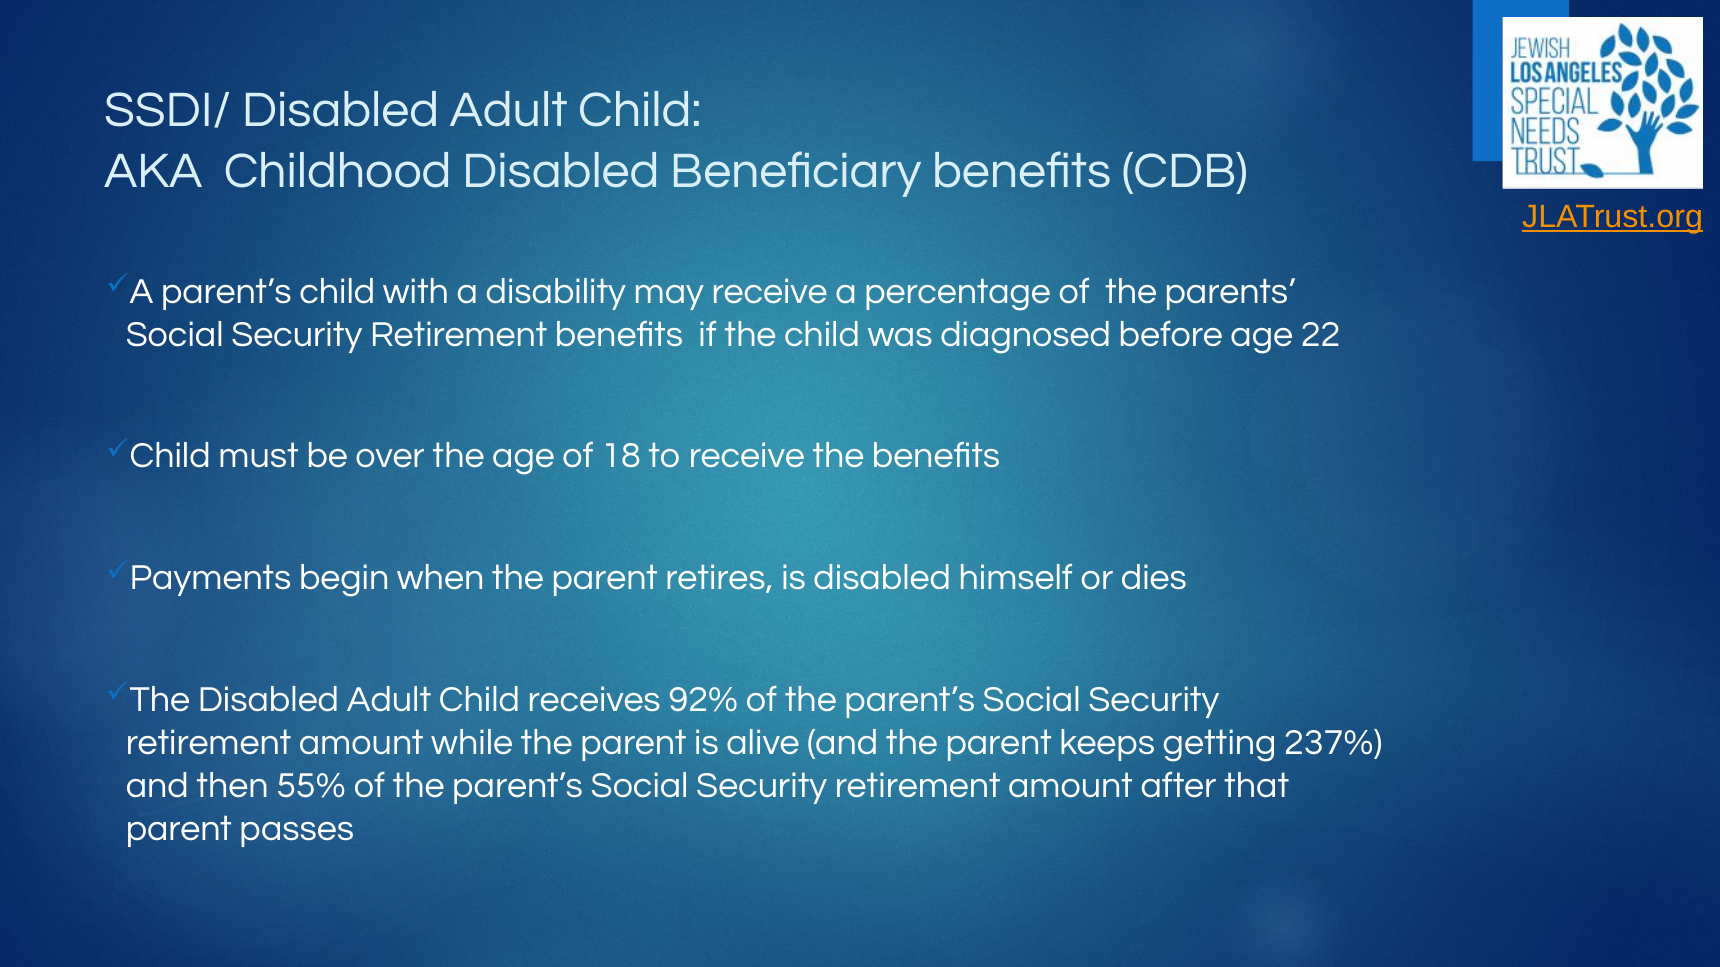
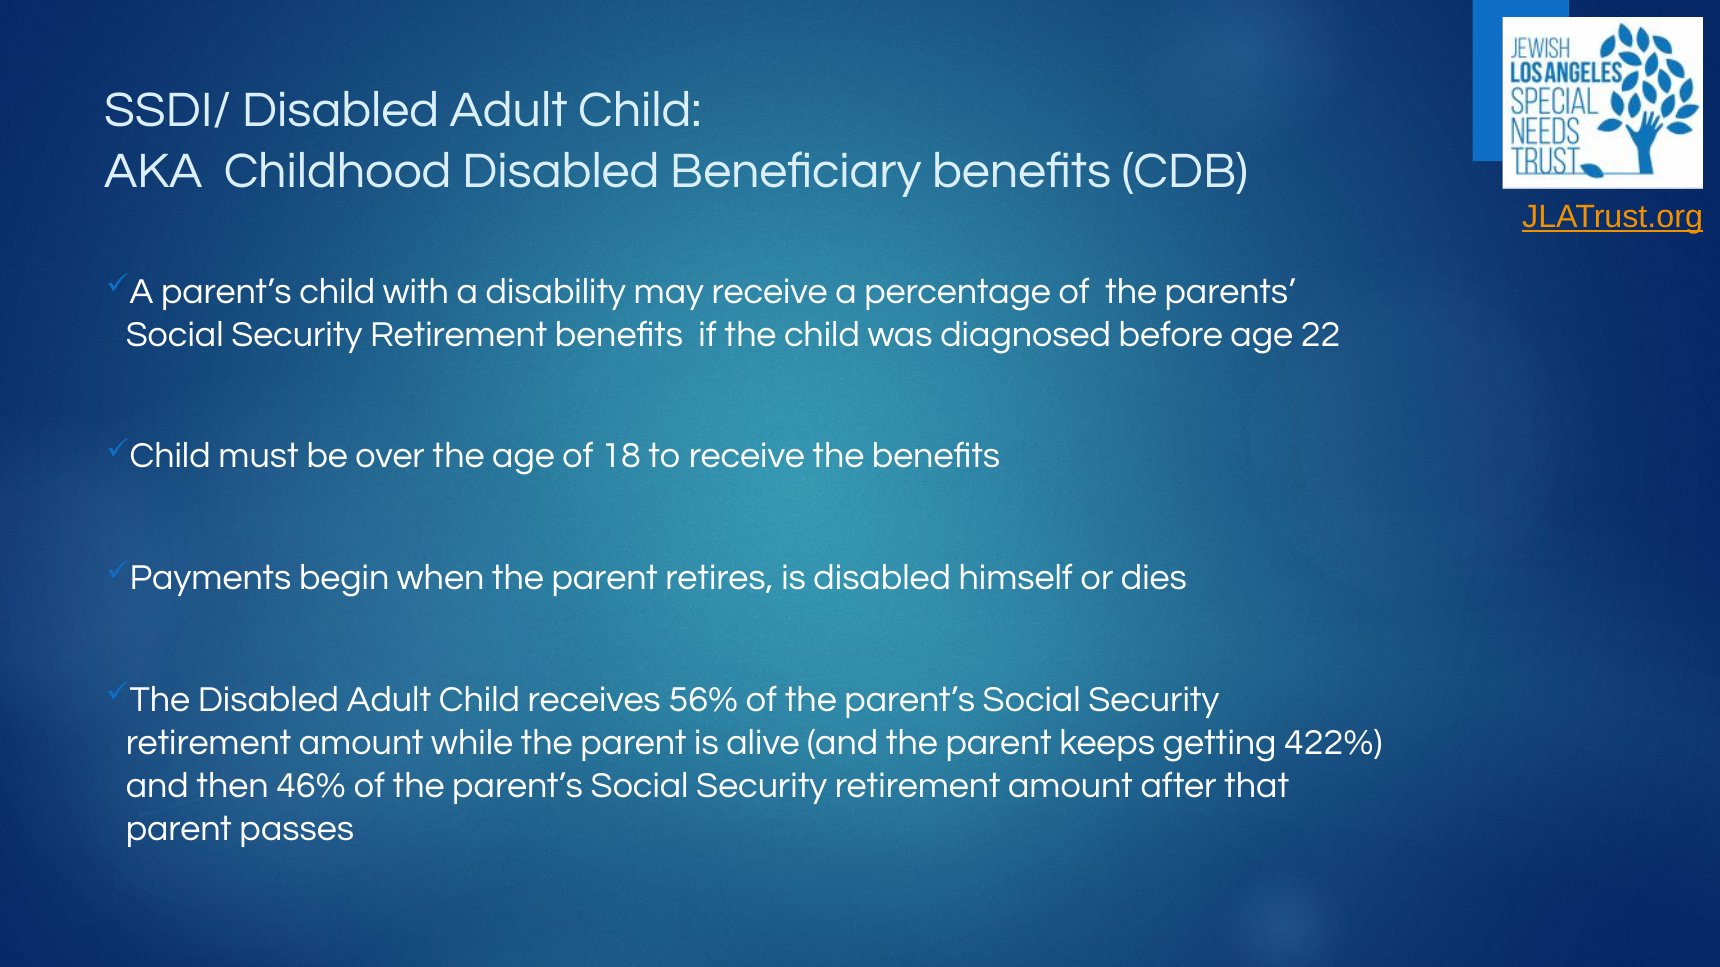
92%: 92% -> 56%
237%: 237% -> 422%
55%: 55% -> 46%
